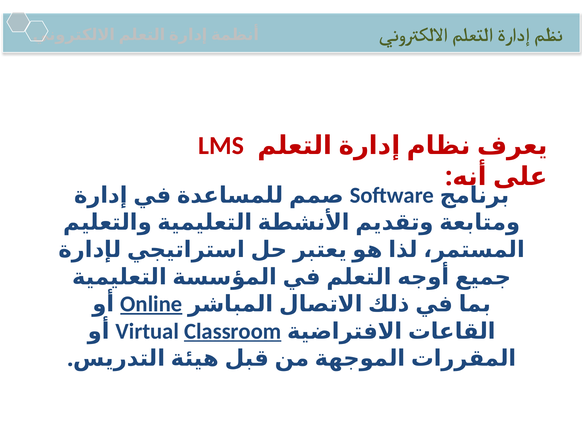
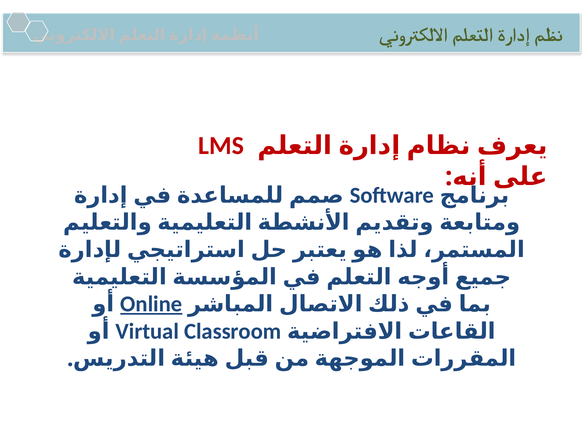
Classroom underline: present -> none
